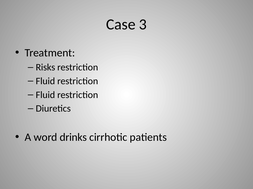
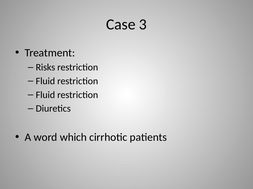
drinks: drinks -> which
